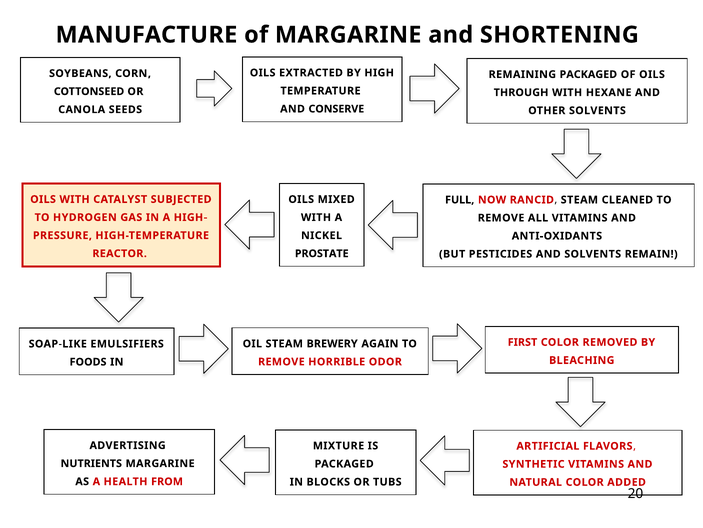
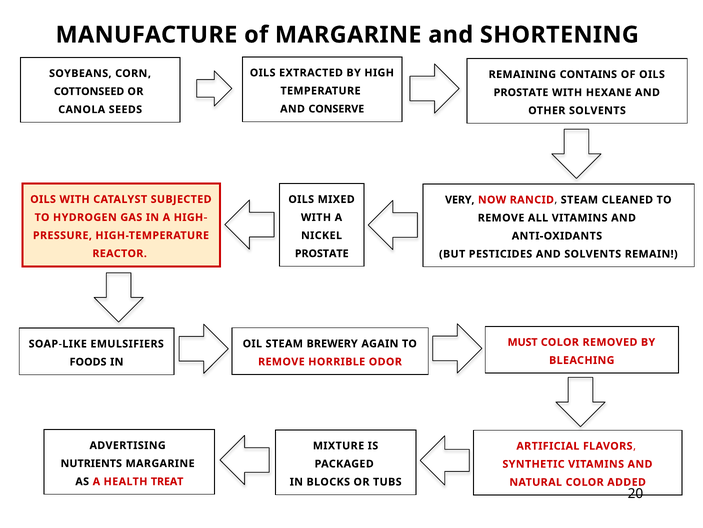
REMAINING PACKAGED: PACKAGED -> CONTAINS
THROUGH at (521, 92): THROUGH -> PROSTATE
FULL: FULL -> VERY
FIRST: FIRST -> MUST
FROM: FROM -> TREAT
